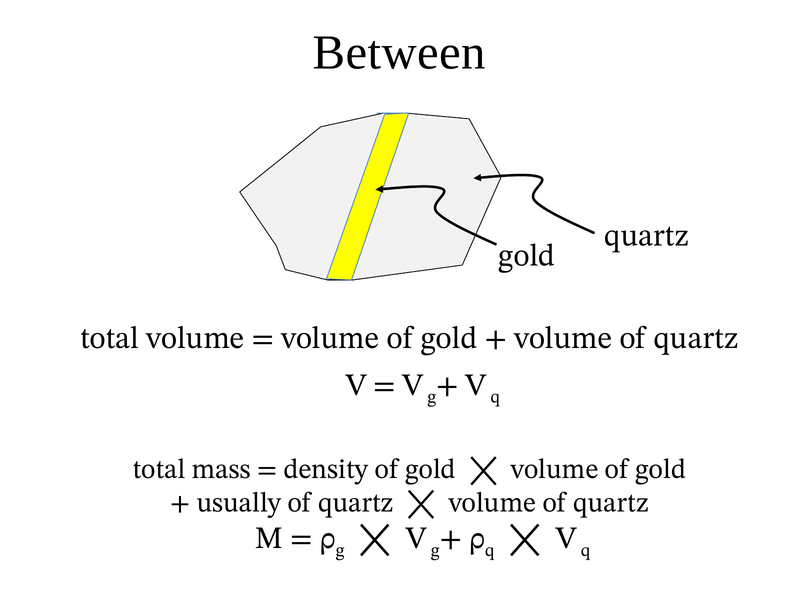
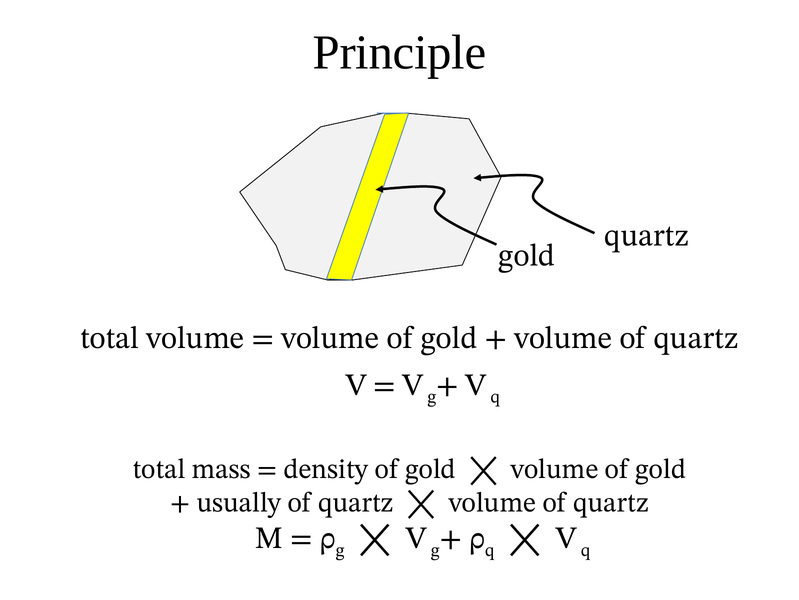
Between: Between -> Principle
